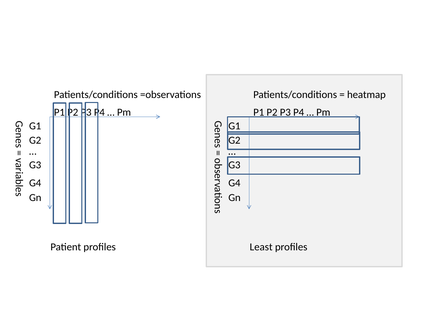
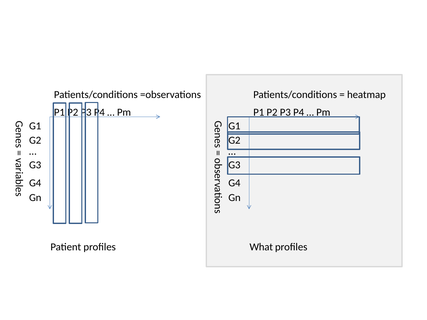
Least: Least -> What
